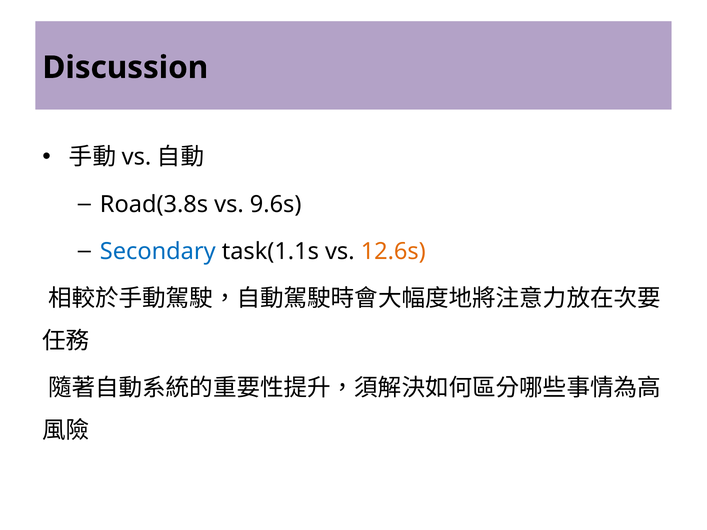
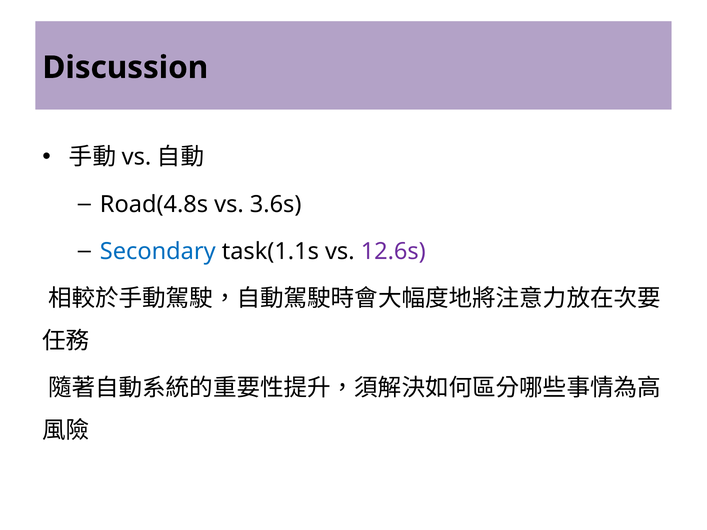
Road(3.8s: Road(3.8s -> Road(4.8s
9.6s: 9.6s -> 3.6s
12.6s colour: orange -> purple
